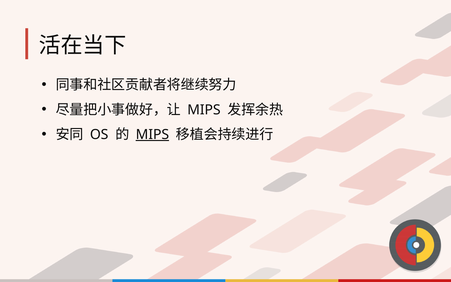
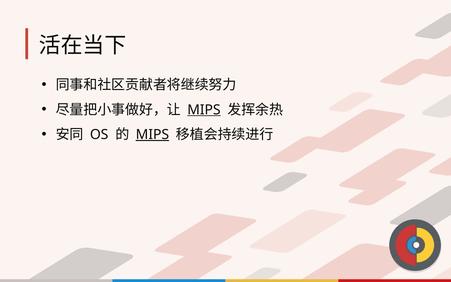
MIPS at (204, 110) underline: none -> present
